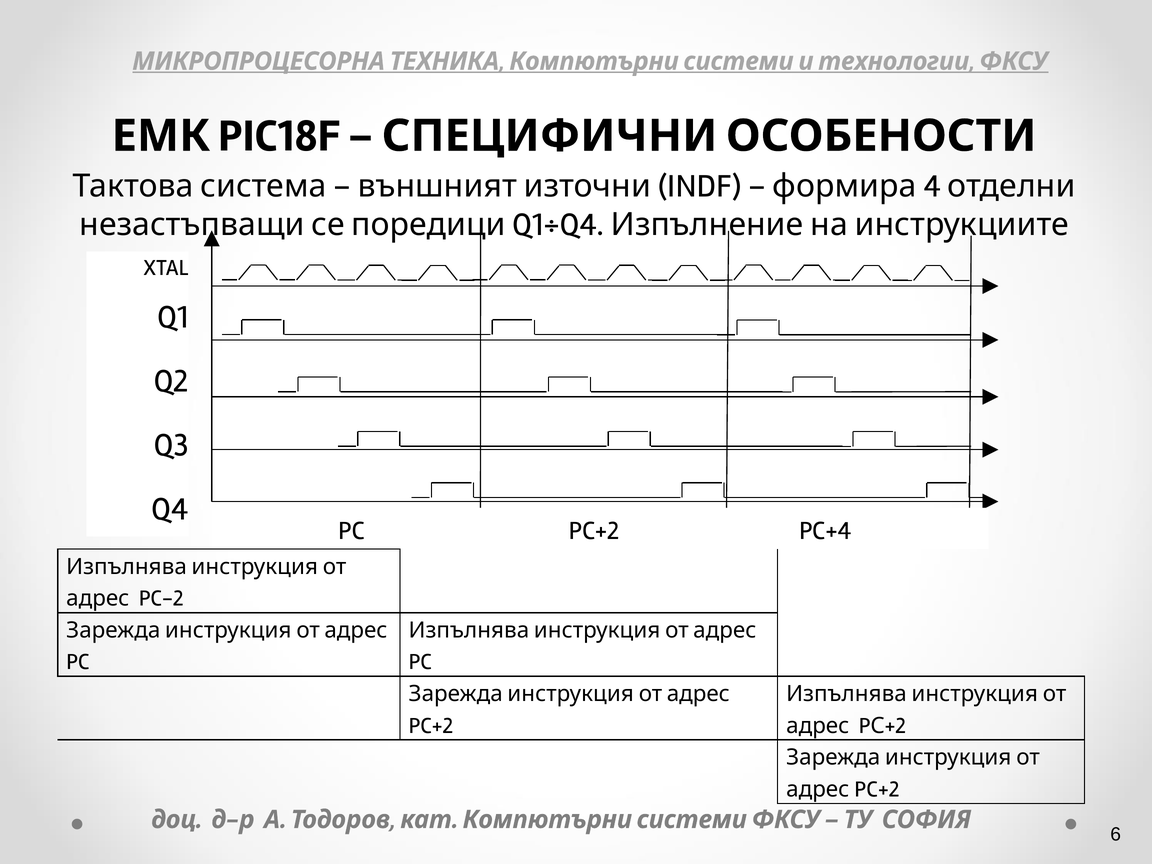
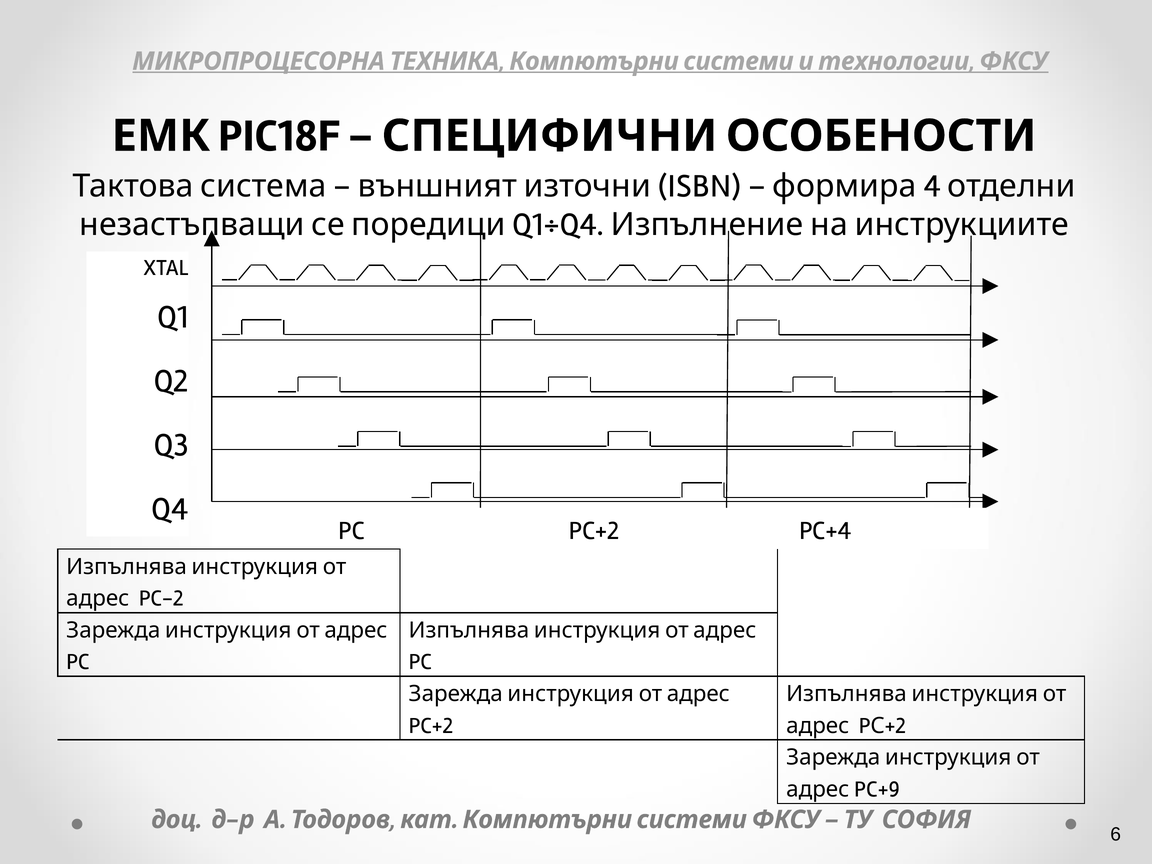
INDF: INDF -> ISBN
PC+2 at (877, 789): PC+2 -> PC+9
